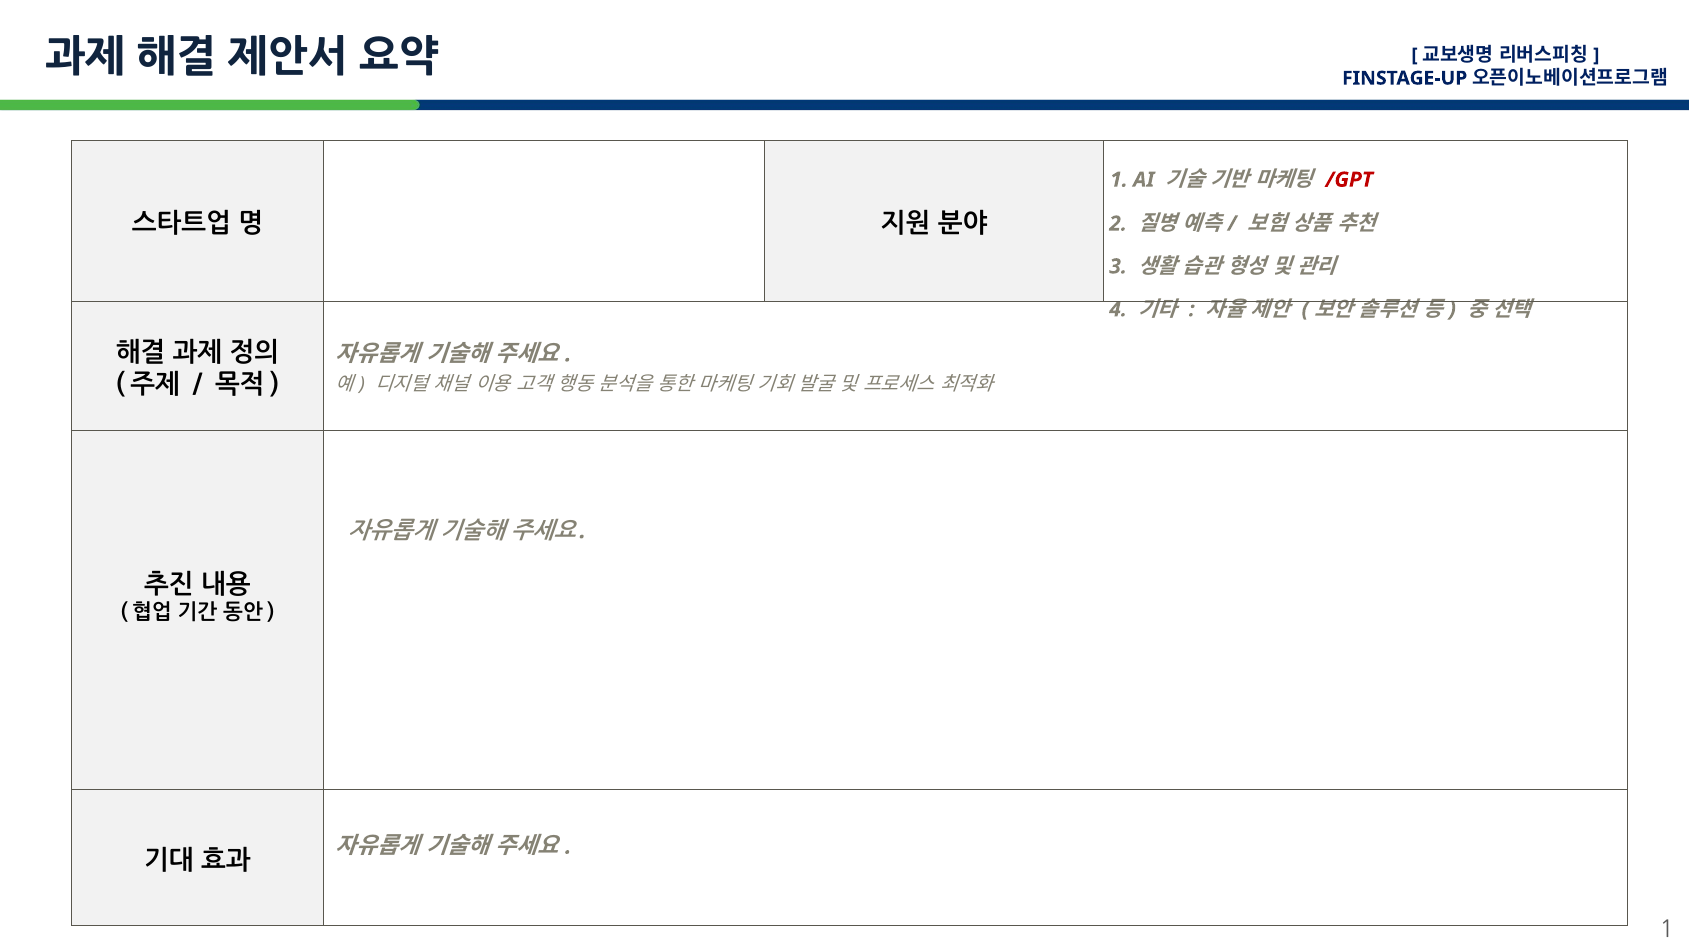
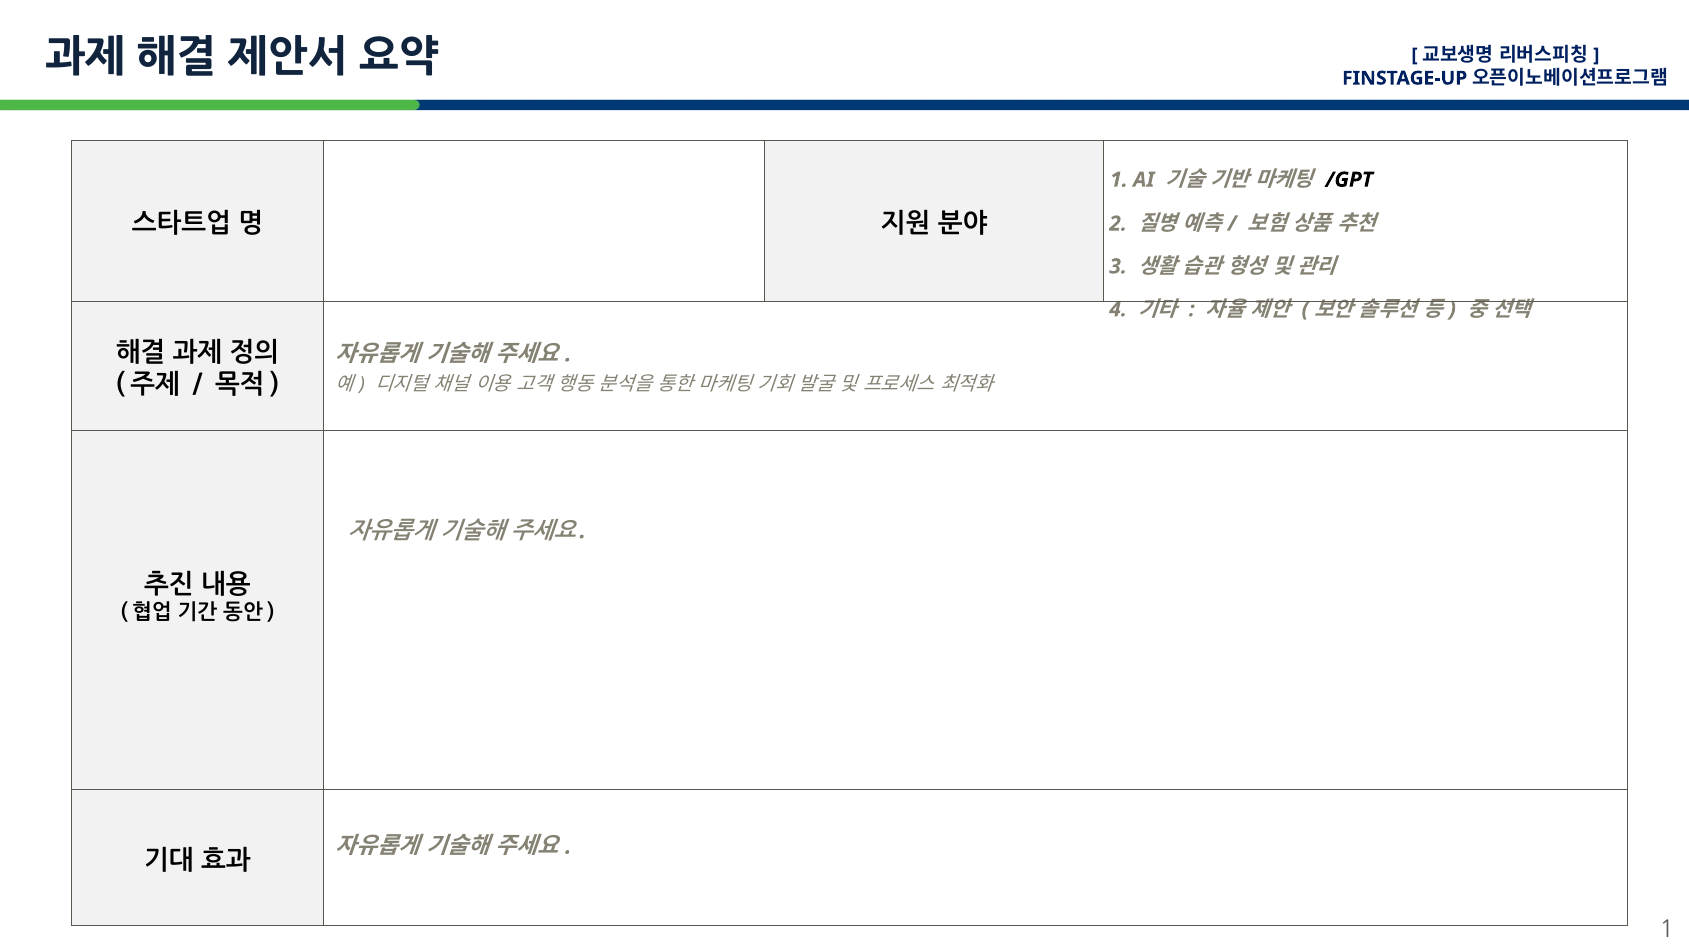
/GPT colour: red -> black
